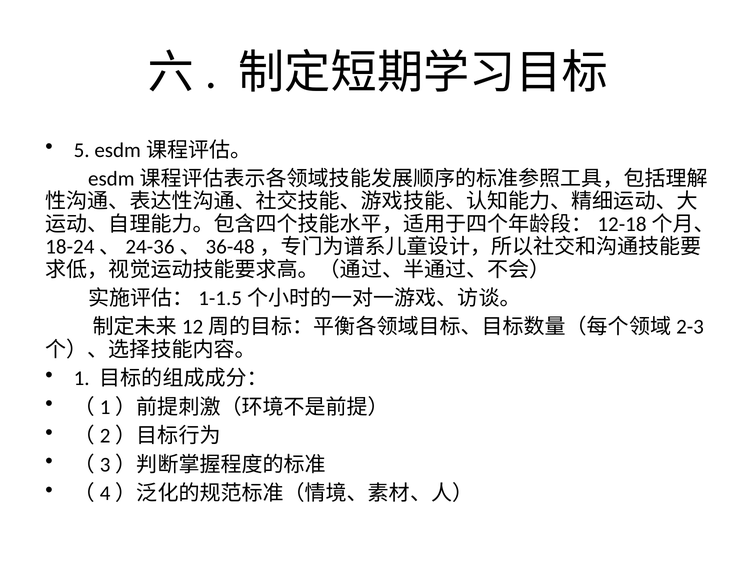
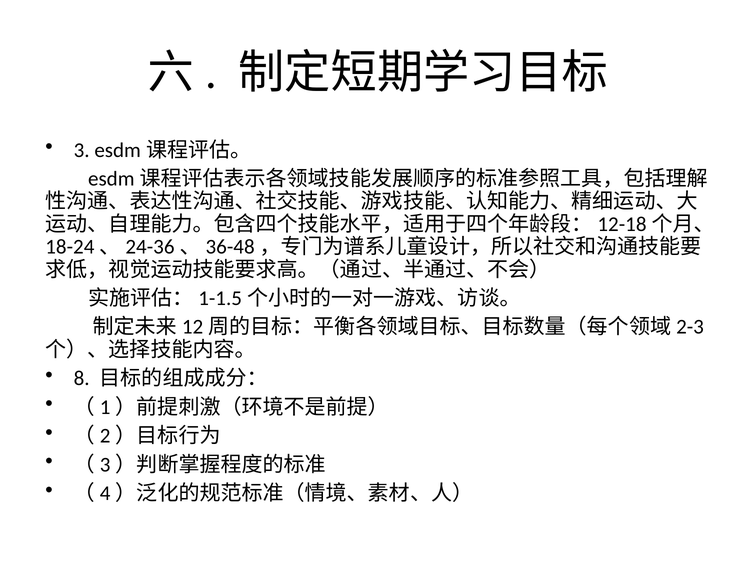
5: 5 -> 3
1: 1 -> 8
